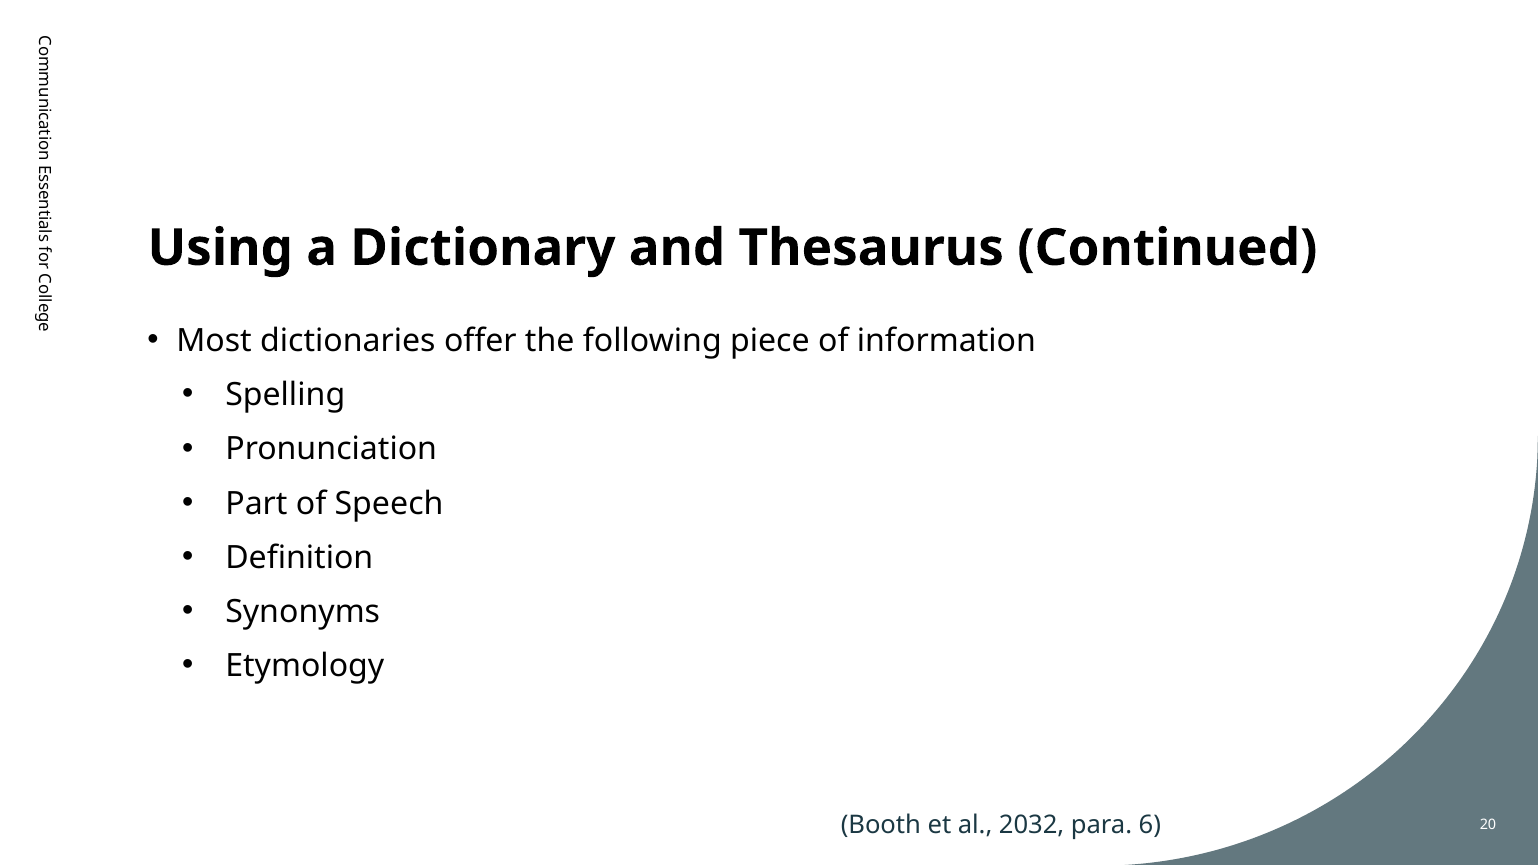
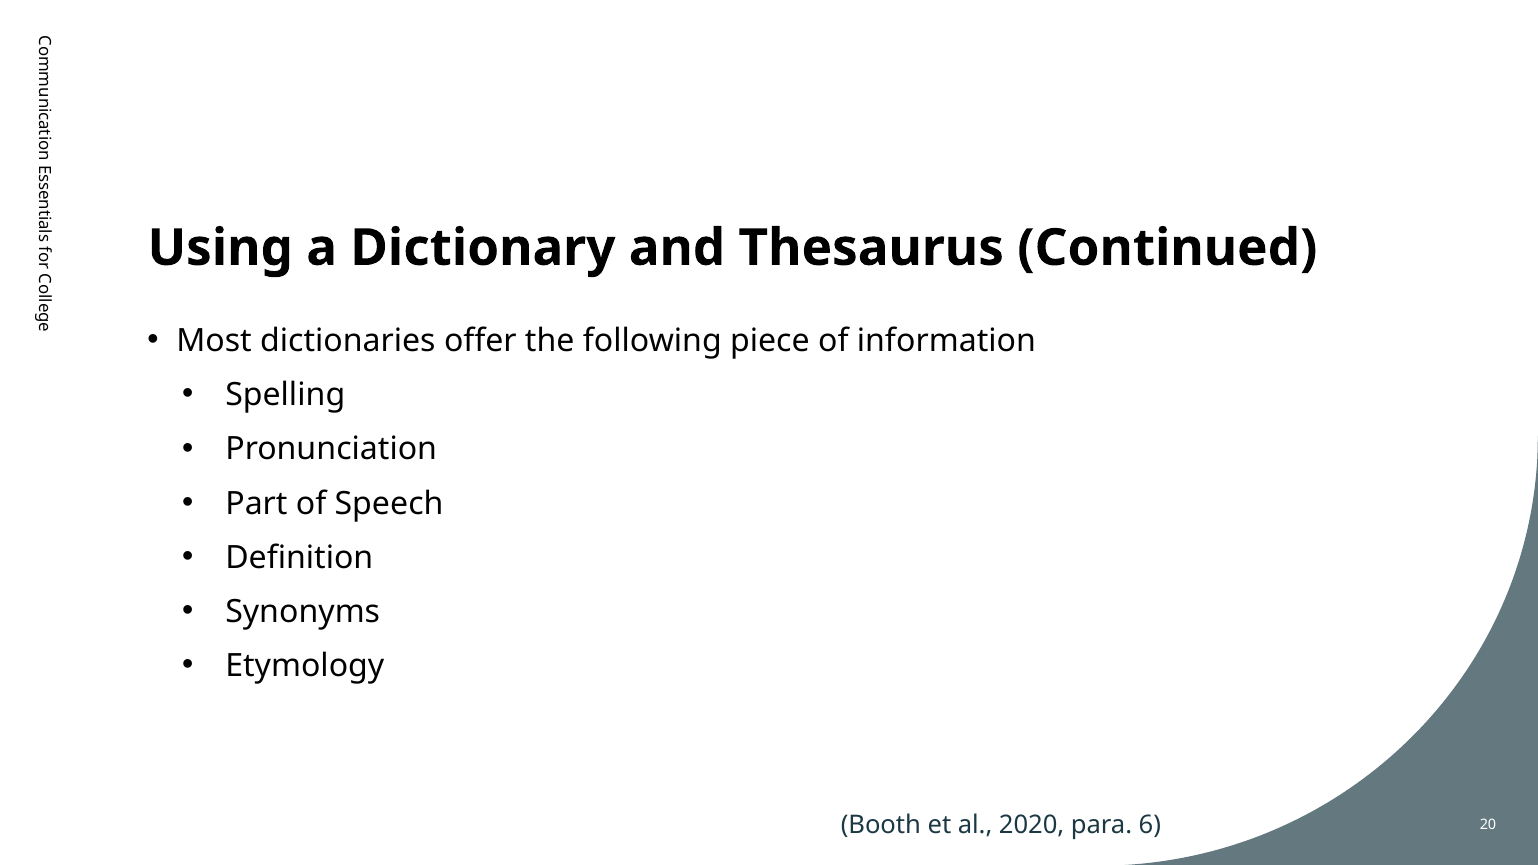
2032: 2032 -> 2020
